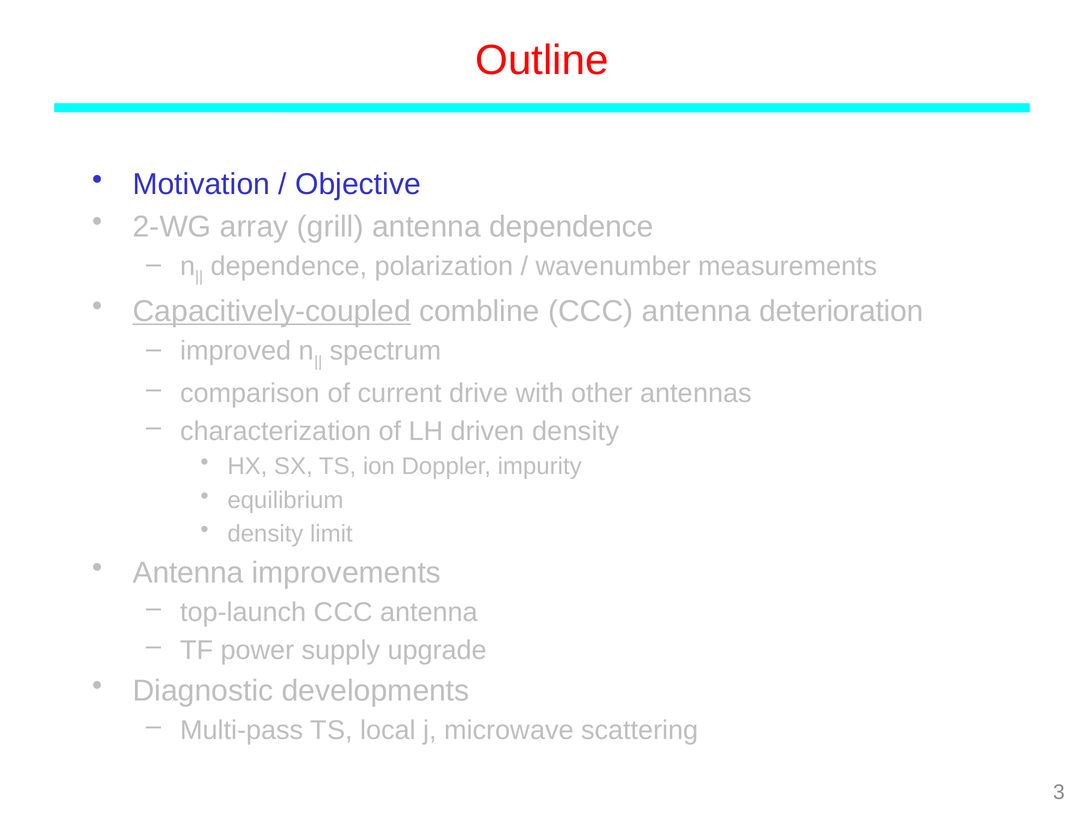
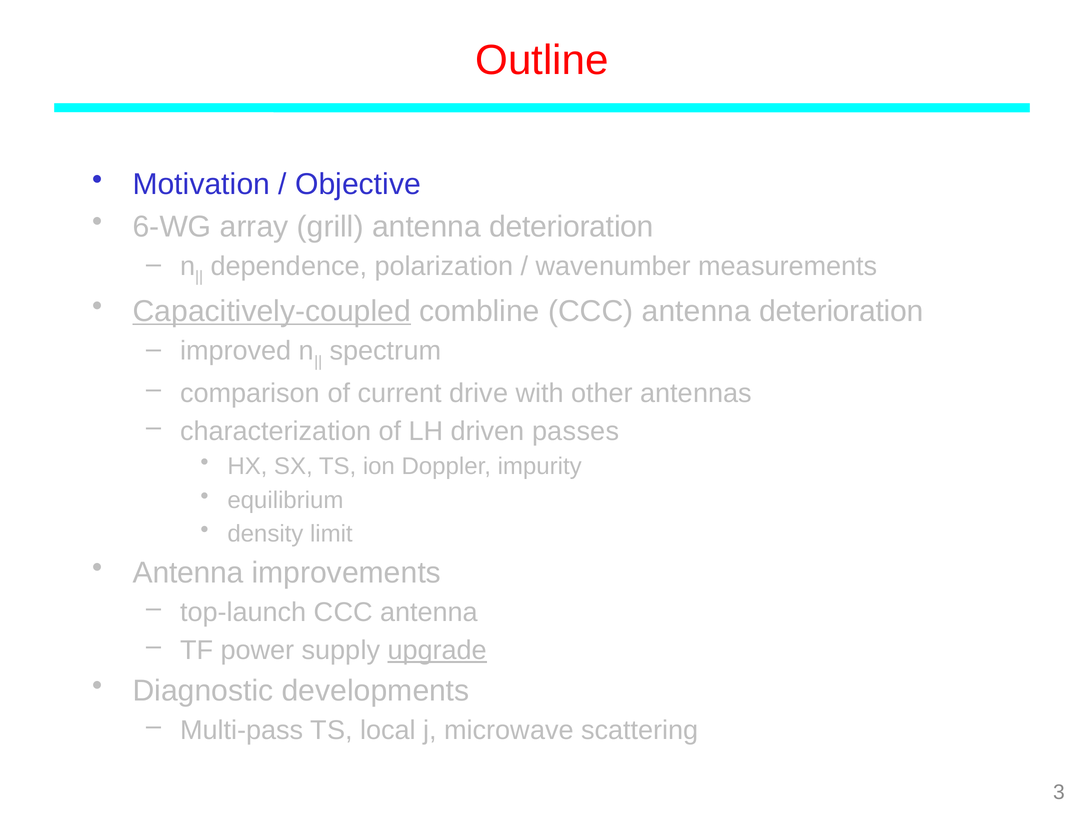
2-WG: 2-WG -> 6-WG
grill antenna dependence: dependence -> deterioration
driven density: density -> passes
upgrade underline: none -> present
